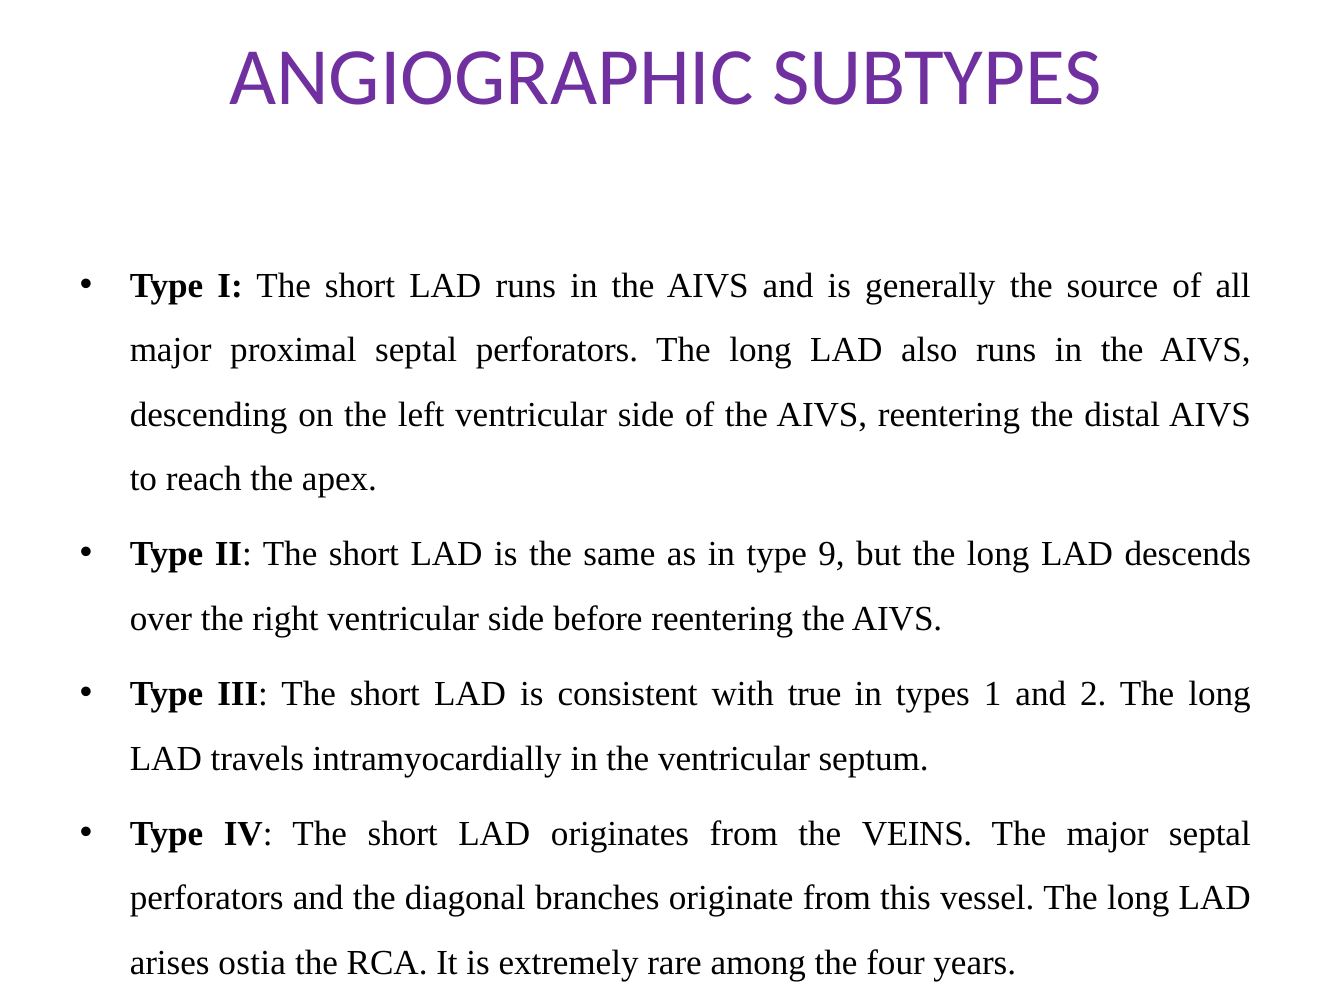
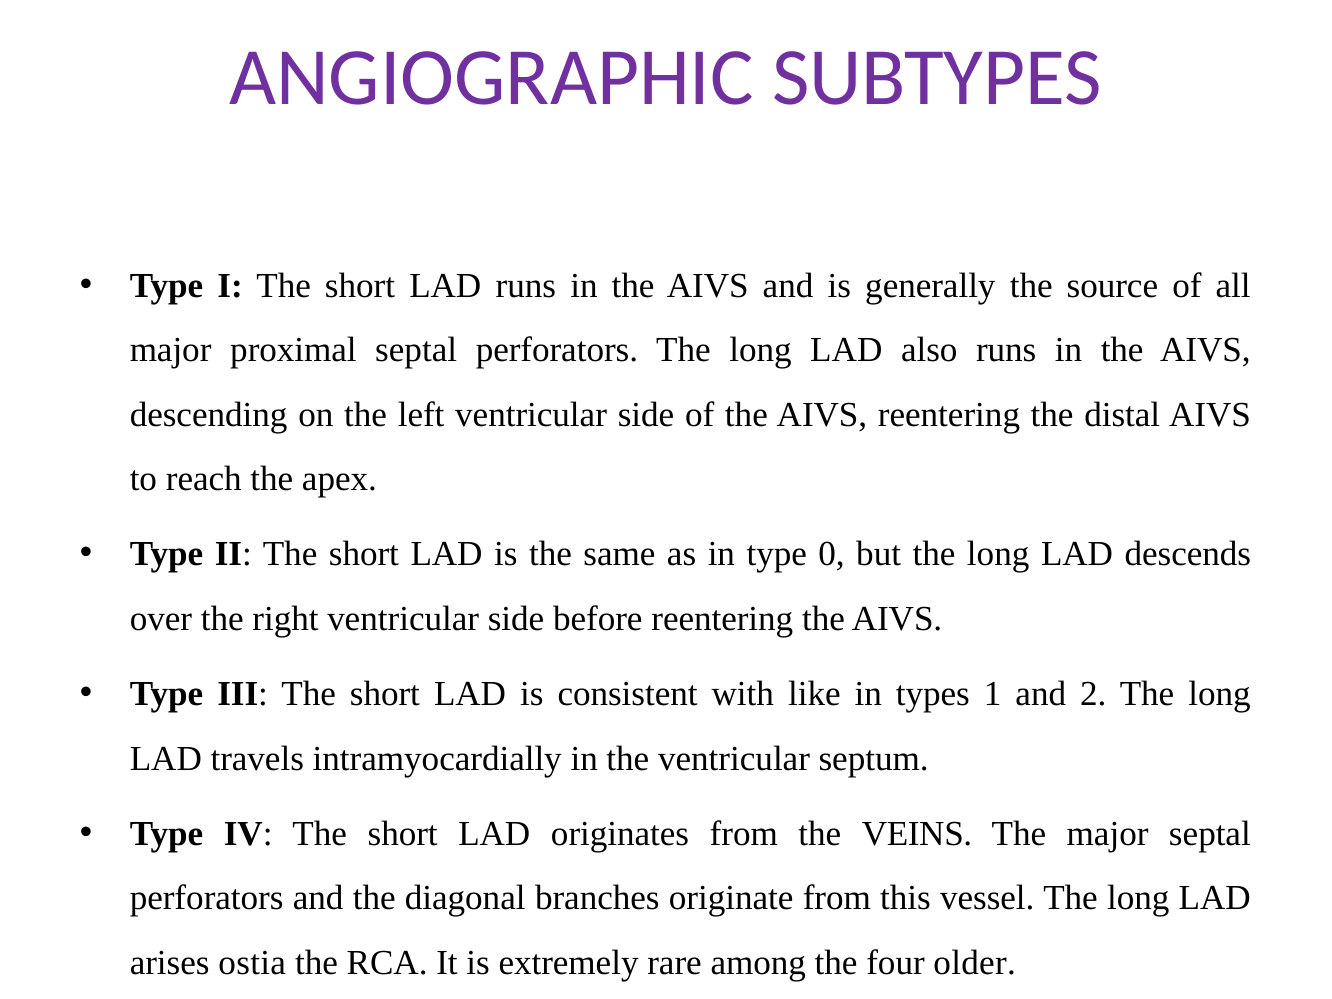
9: 9 -> 0
true: true -> like
years: years -> older
